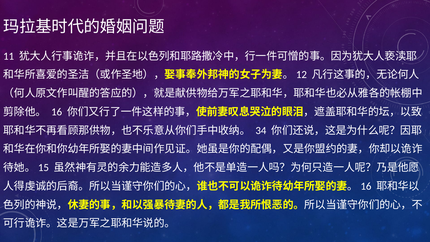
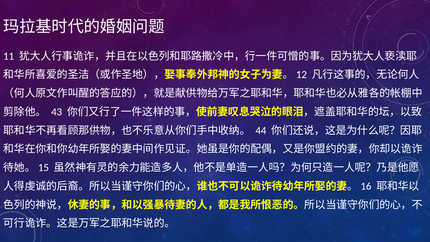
16: 16 -> 43
34: 34 -> 44
